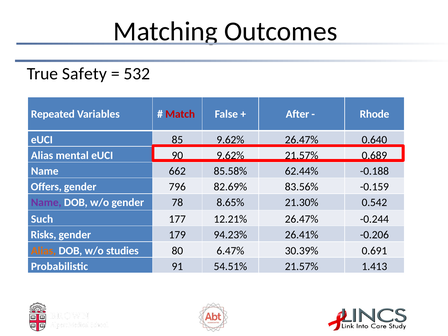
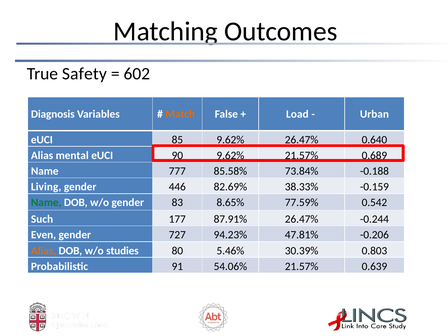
532: 532 -> 602
Repeated: Repeated -> Diagnosis
Match colour: red -> orange
After: After -> Load
Rhode: Rhode -> Urban
662: 662 -> 777
62.44%: 62.44% -> 73.84%
Offers: Offers -> Living
796: 796 -> 446
83.56%: 83.56% -> 38.33%
Name at (46, 203) colour: purple -> green
78: 78 -> 83
21.30%: 21.30% -> 77.59%
12.21%: 12.21% -> 87.91%
Risks: Risks -> Even
179: 179 -> 727
26.41%: 26.41% -> 47.81%
6.47%: 6.47% -> 5.46%
0.691: 0.691 -> 0.803
54.51%: 54.51% -> 54.06%
1.413: 1.413 -> 0.639
